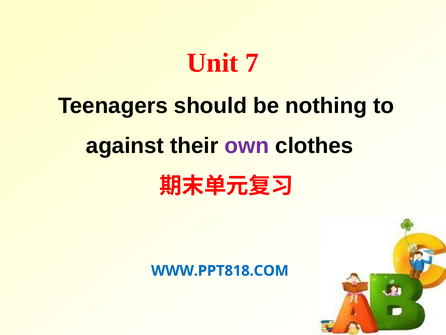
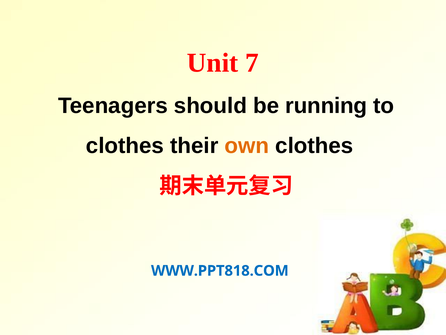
nothing: nothing -> running
against at (125, 146): against -> clothes
own colour: purple -> orange
